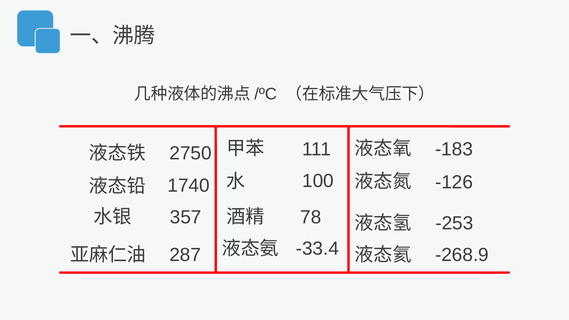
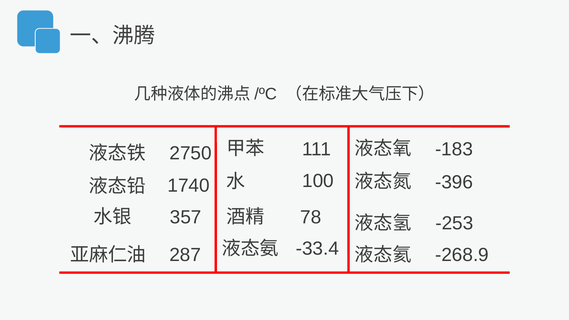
-126: -126 -> -396
